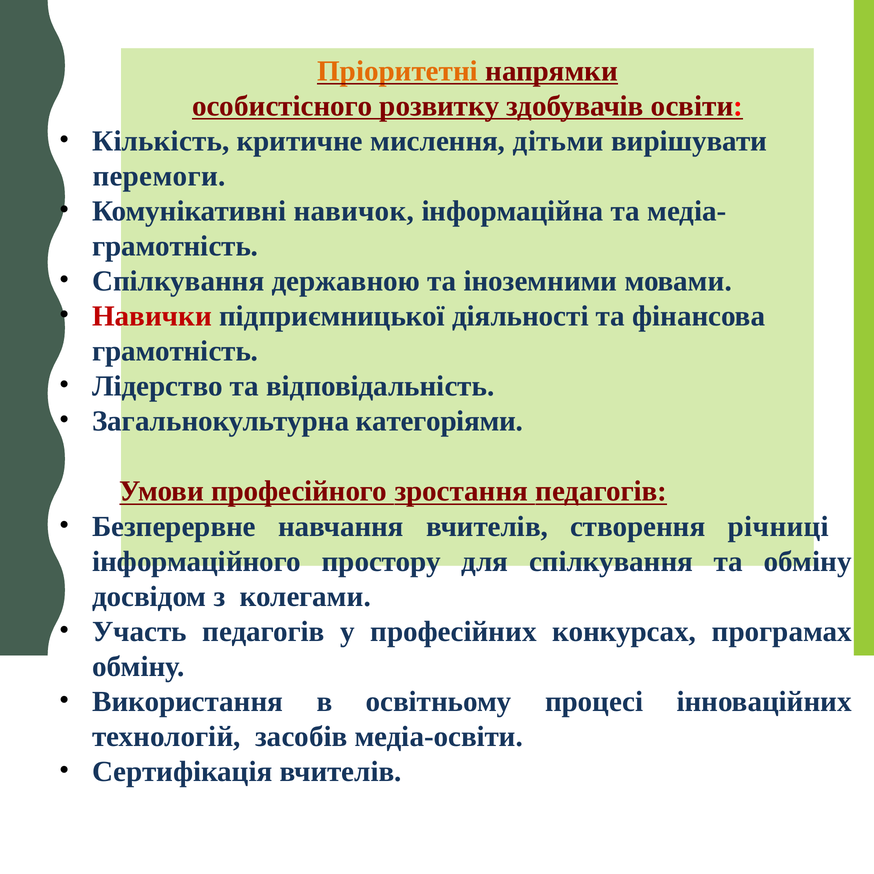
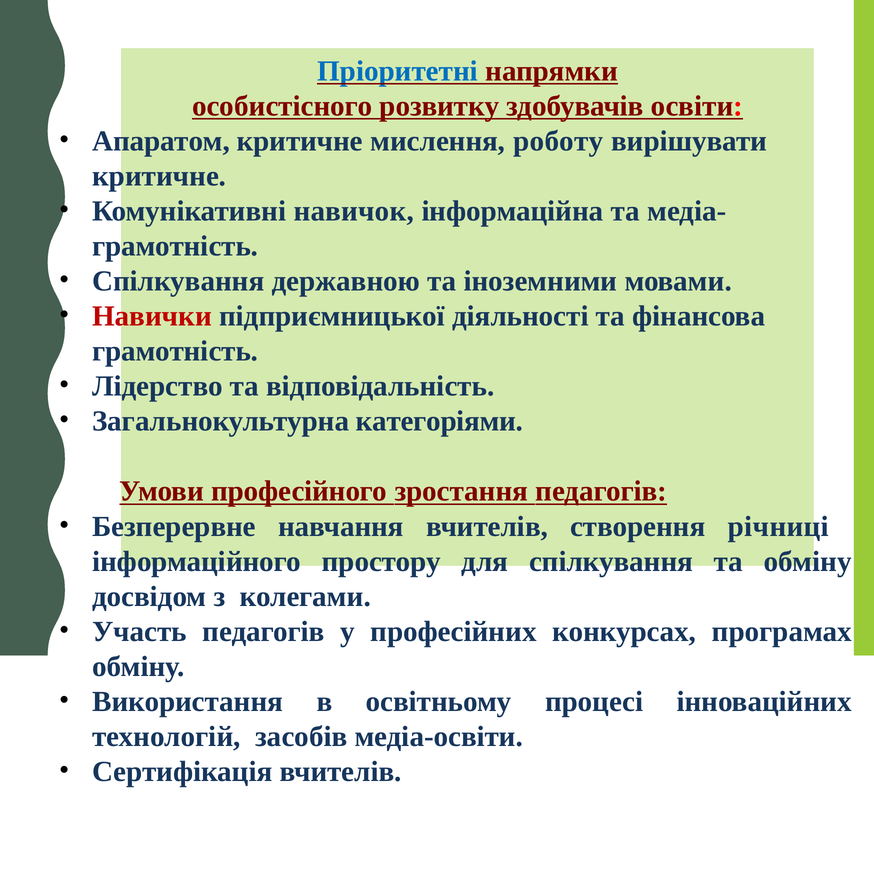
Пріоритетні colour: orange -> blue
Кількість: Кількість -> Апаратом
дітьми: дітьми -> роботу
перемоги at (159, 176): перемоги -> критичне
